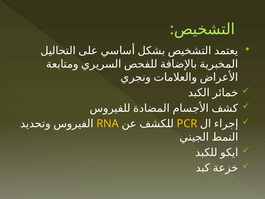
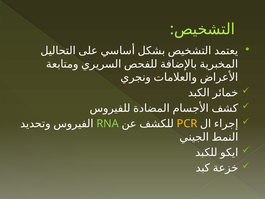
RNA colour: yellow -> light green
